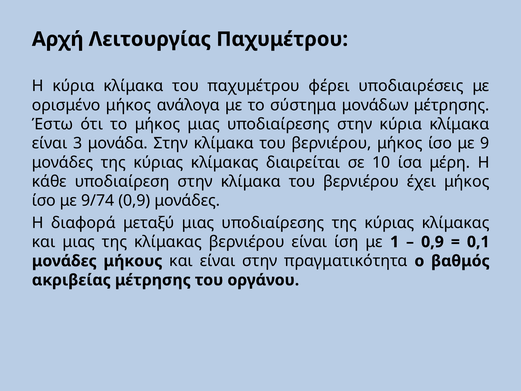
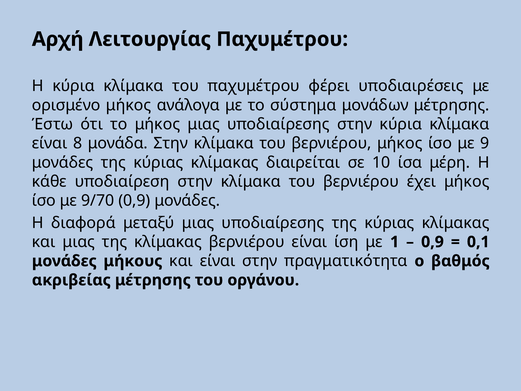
3: 3 -> 8
9/74: 9/74 -> 9/70
